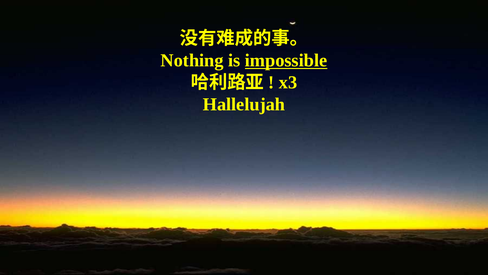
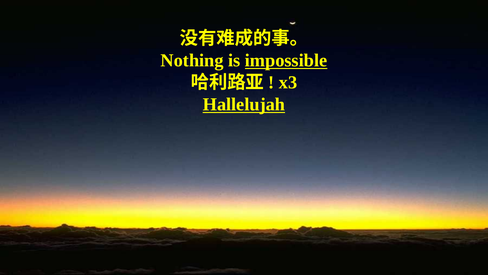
Hallelujah underline: none -> present
